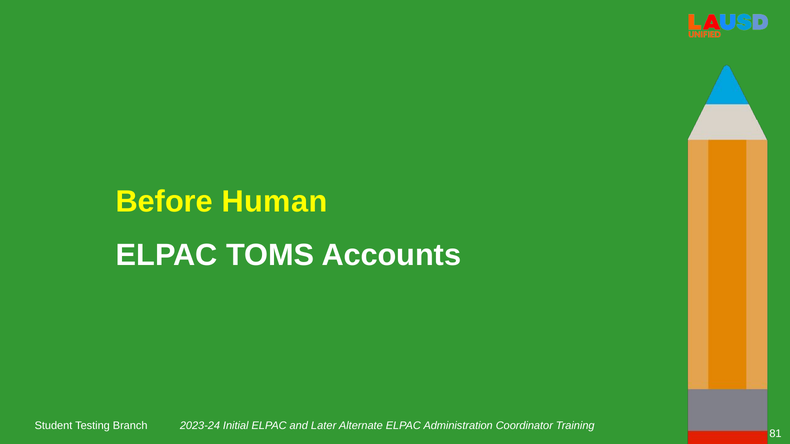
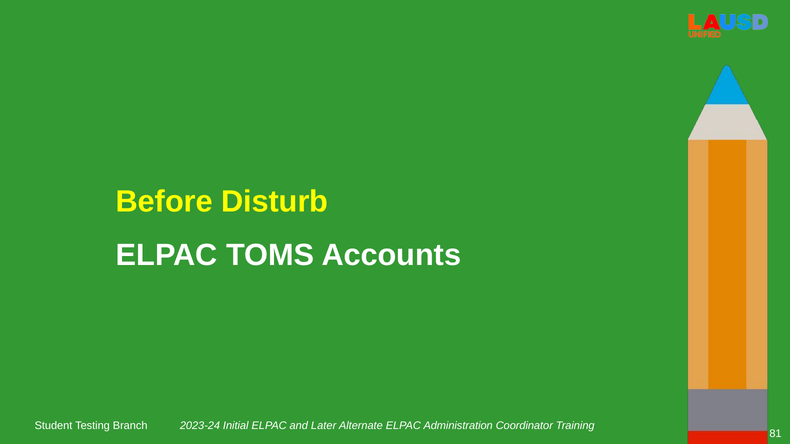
Human: Human -> Disturb
